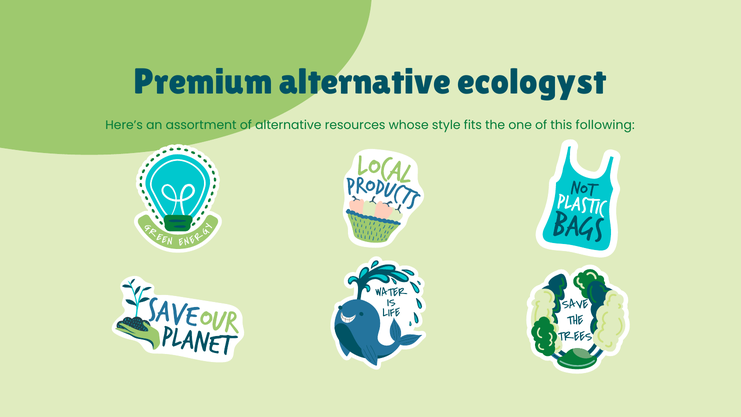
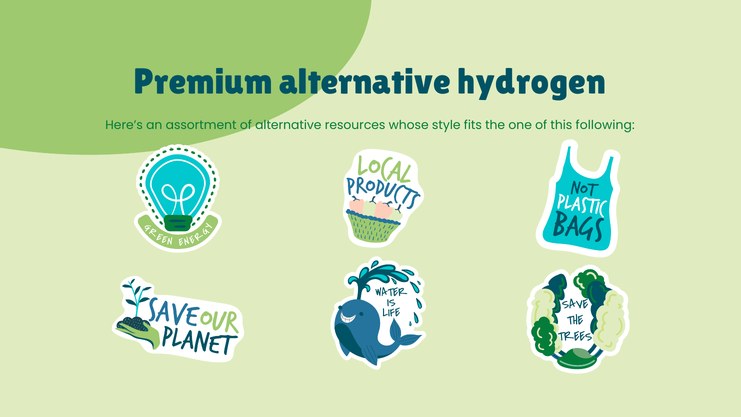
ecologyst: ecologyst -> hydrogen
